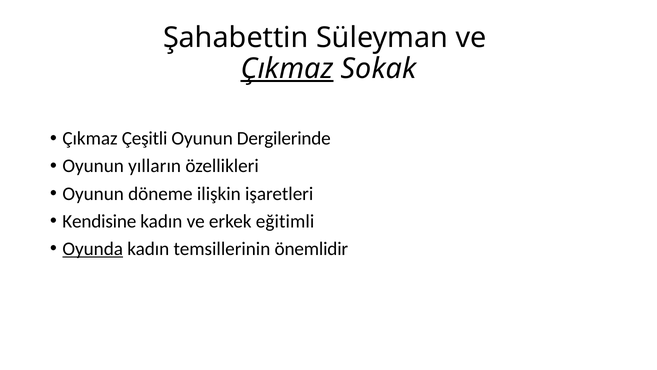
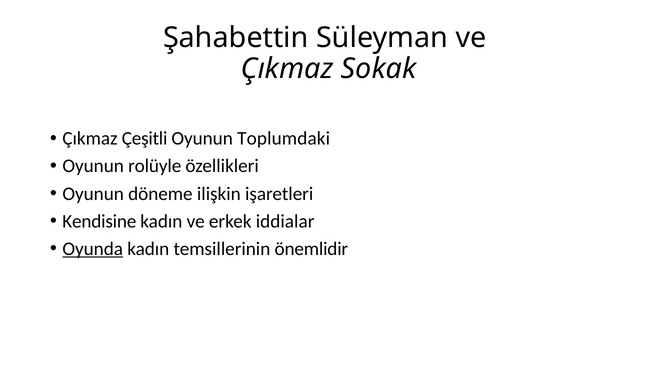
Çıkmaz at (287, 68) underline: present -> none
Dergilerinde: Dergilerinde -> Toplumdaki
yılların: yılların -> rolüyle
eğitimli: eğitimli -> iddialar
